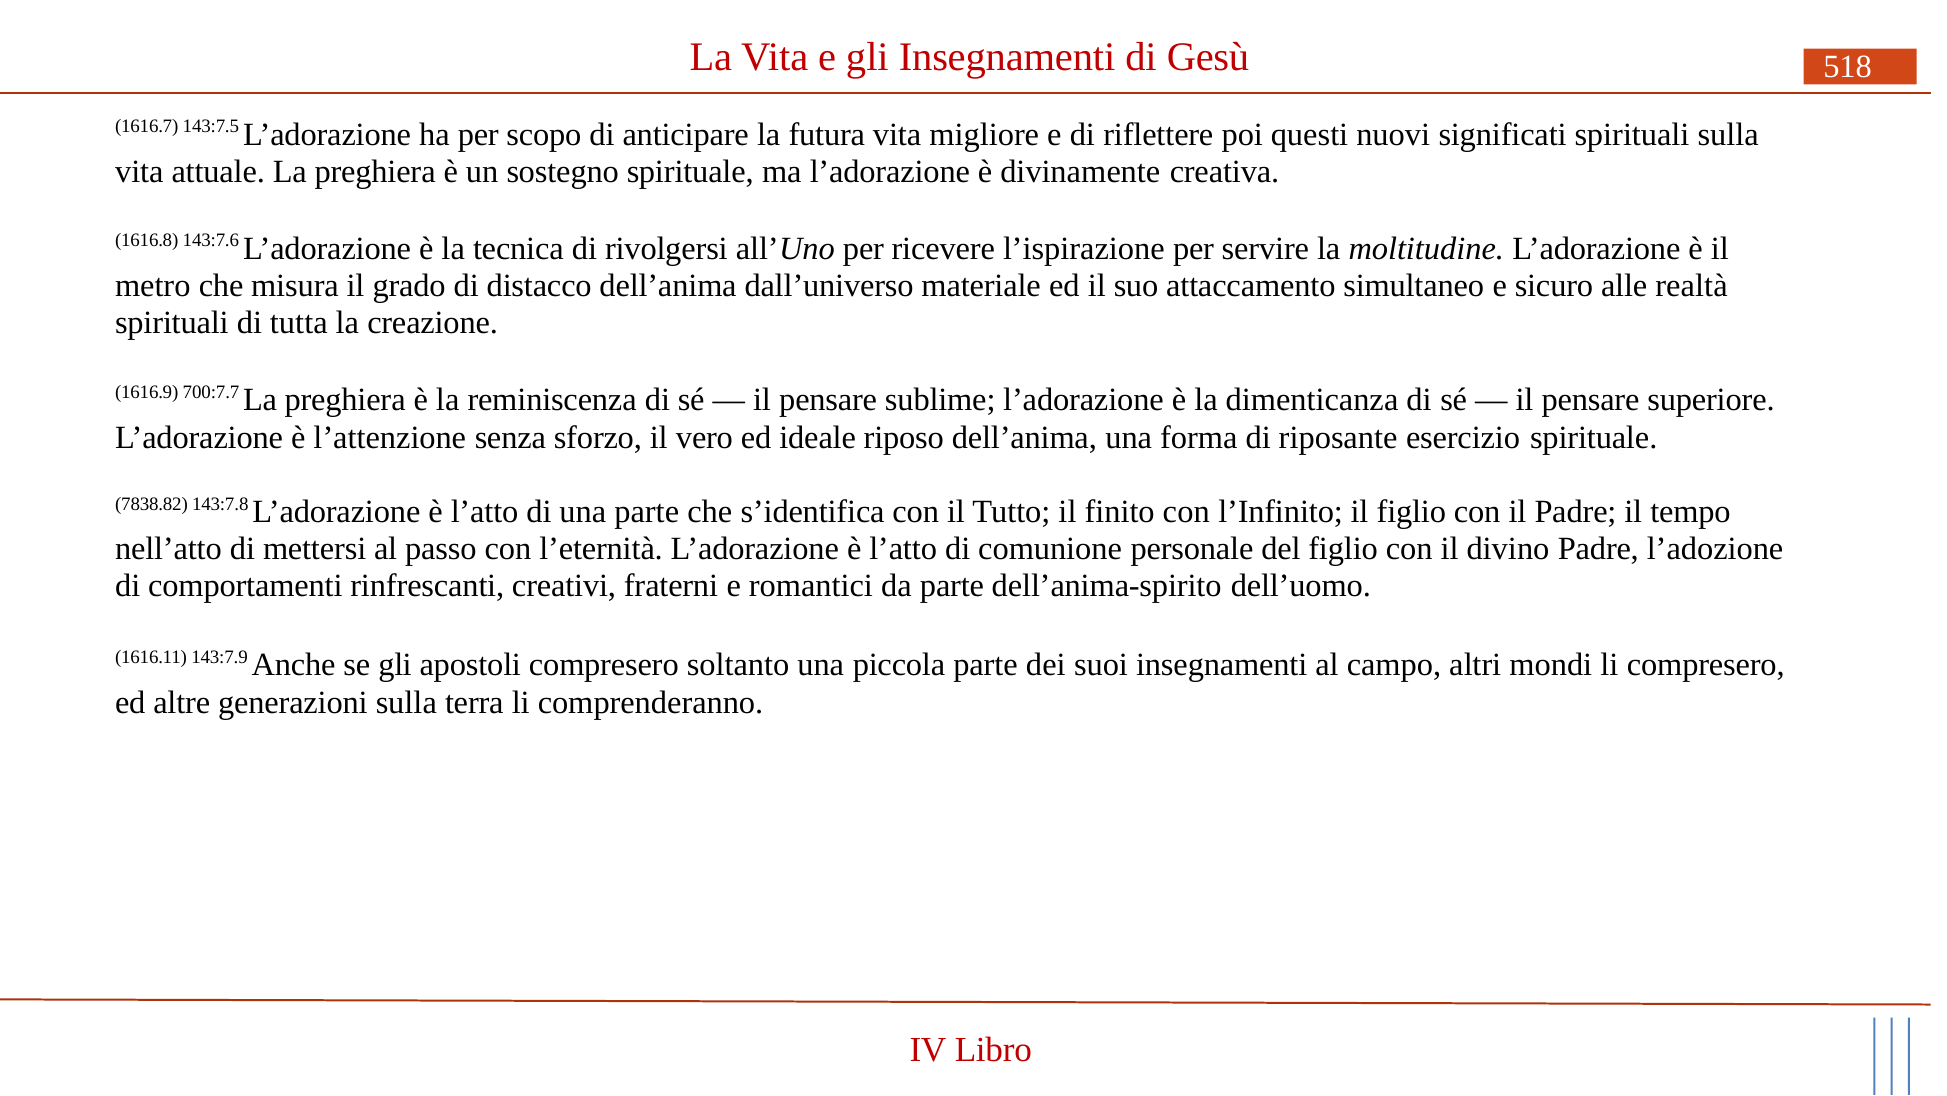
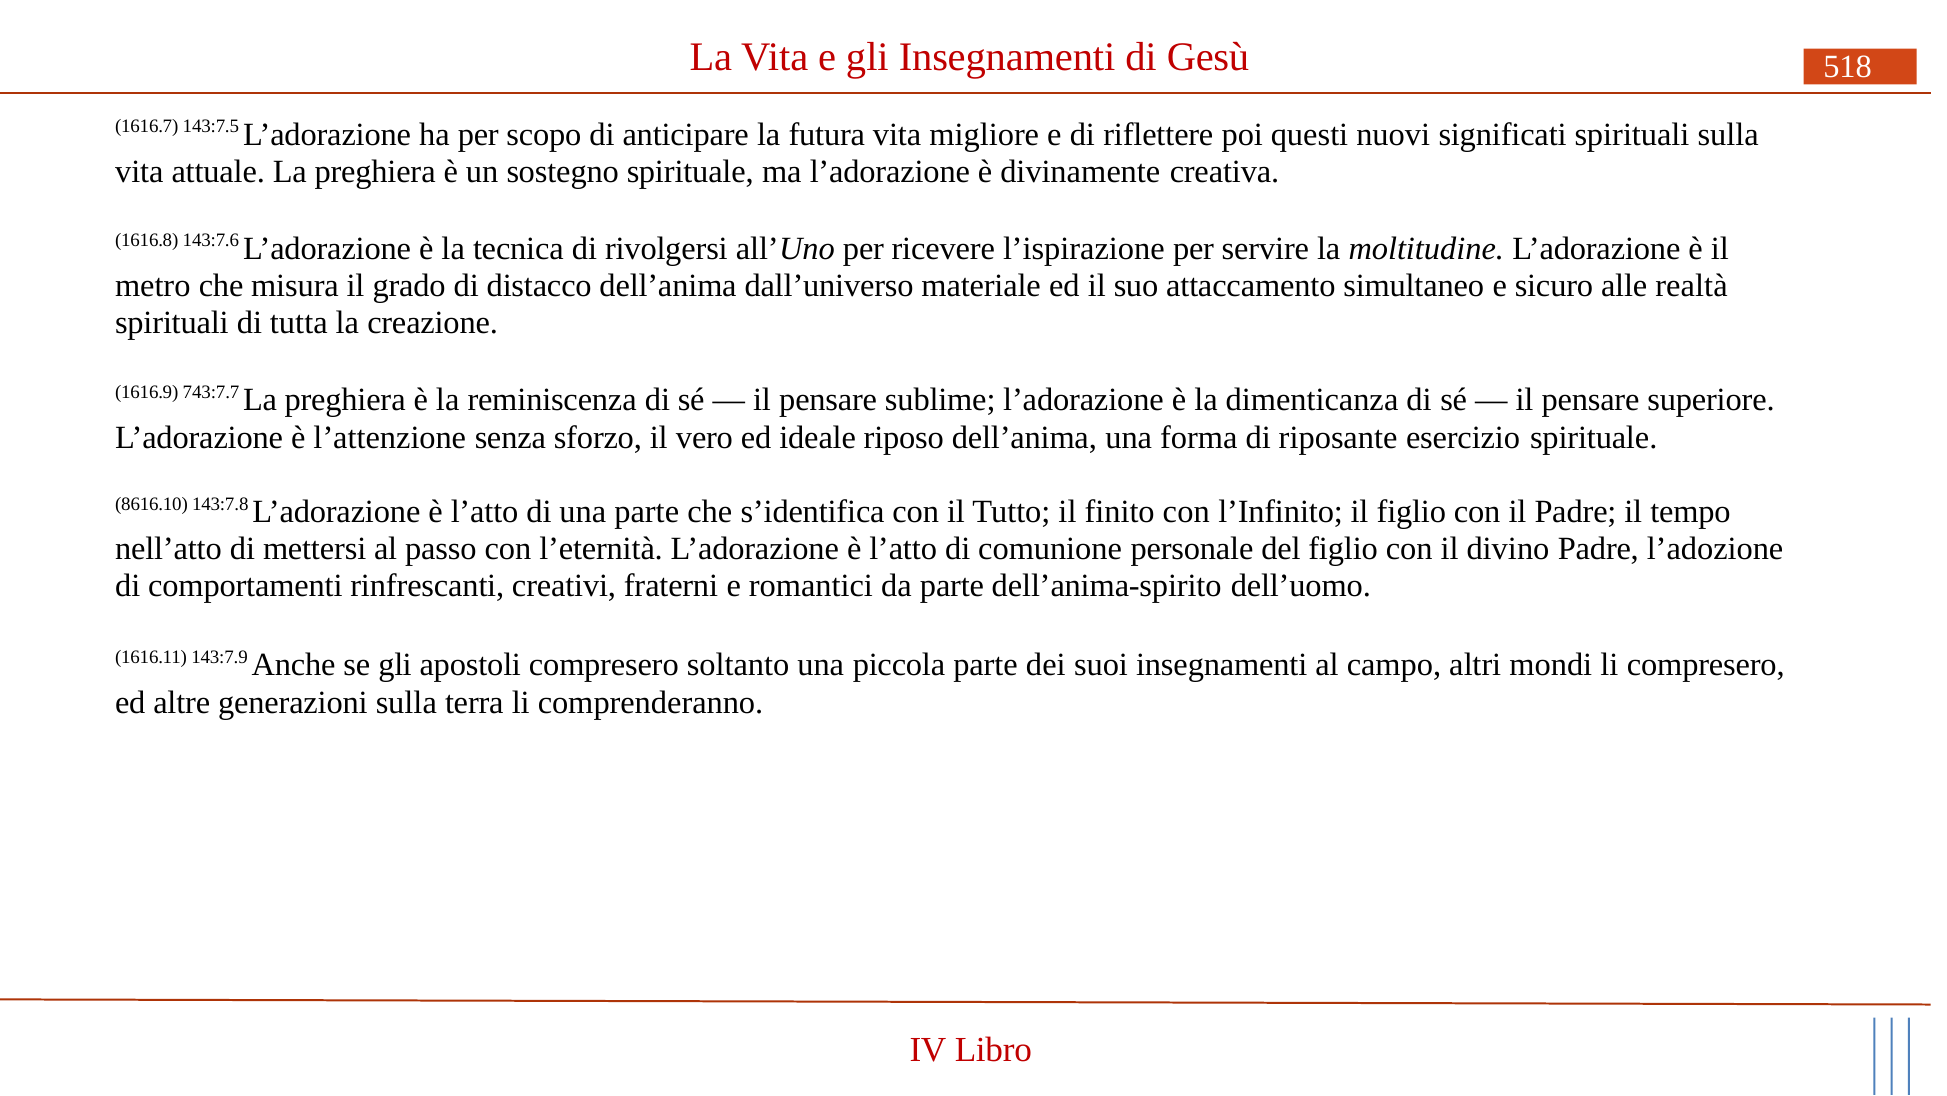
700:7.7: 700:7.7 -> 743:7.7
7838.82: 7838.82 -> 8616.10
